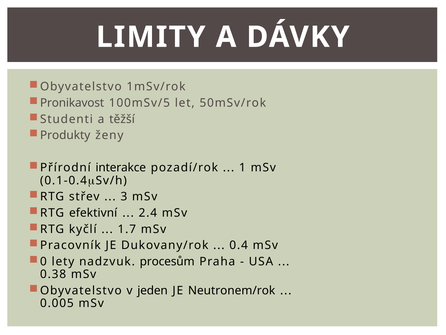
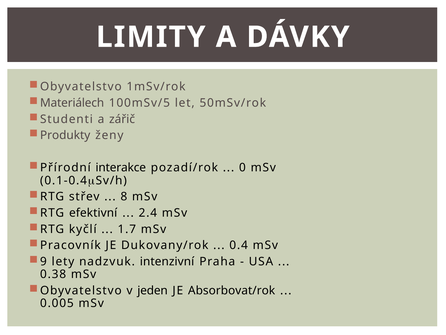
Pronikavost: Pronikavost -> Materiálech
těžší: těžší -> zářič
1: 1 -> 0
3: 3 -> 8
0: 0 -> 9
procesům: procesům -> intenzivní
Neutronem/rok: Neutronem/rok -> Absorbovat/rok
